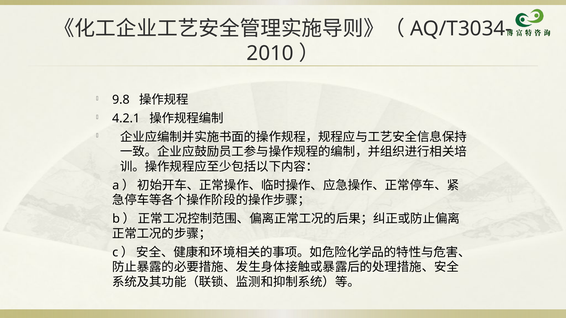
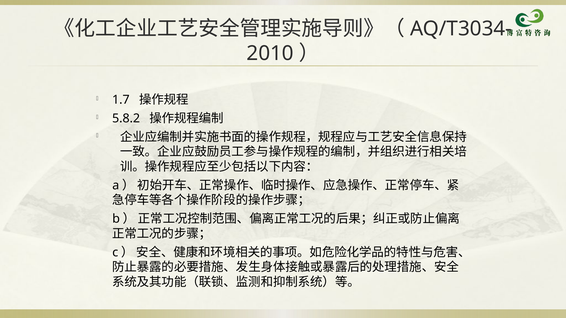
9.8: 9.8 -> 1.7
4.2.1: 4.2.1 -> 5.8.2
